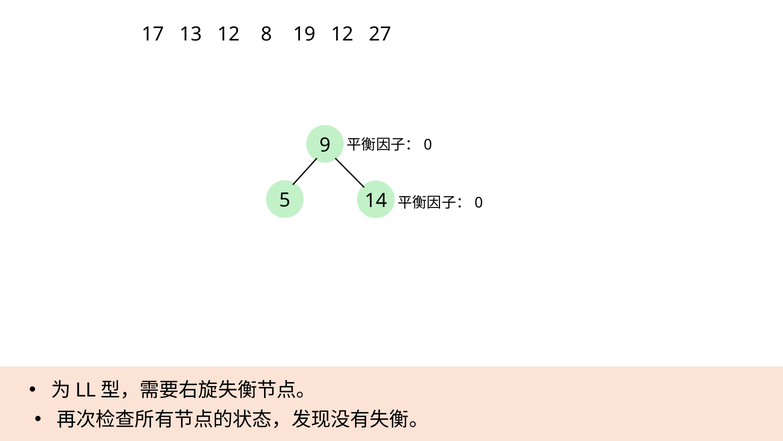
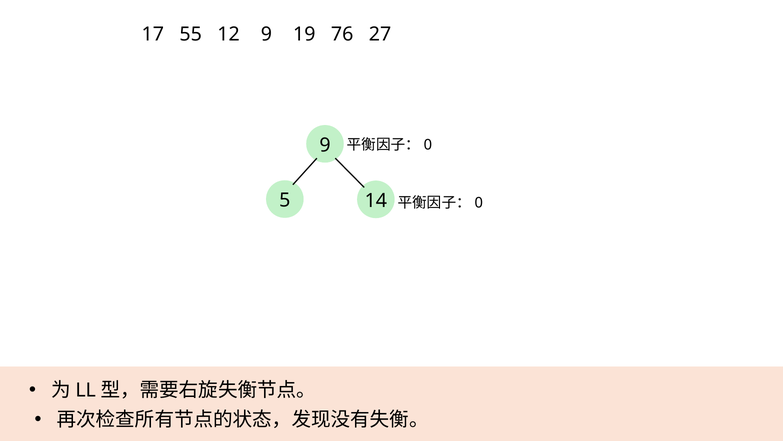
13: 13 -> 55
12 8: 8 -> 9
19 12: 12 -> 76
